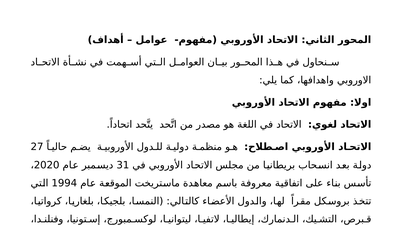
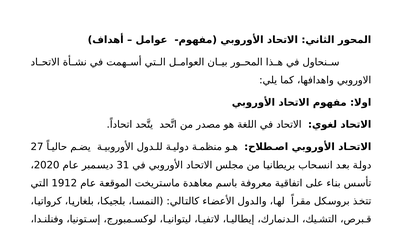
1994: 1994 -> 1912
